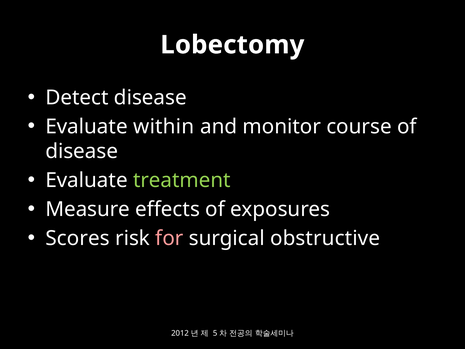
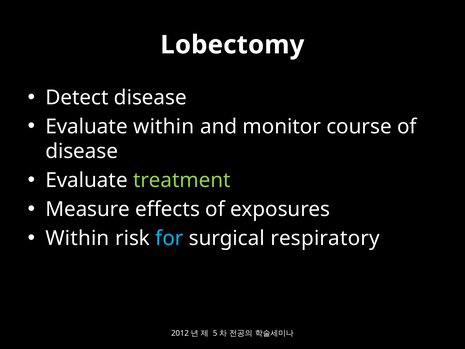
Scores at (78, 238): Scores -> Within
for colour: pink -> light blue
obstructive: obstructive -> respiratory
